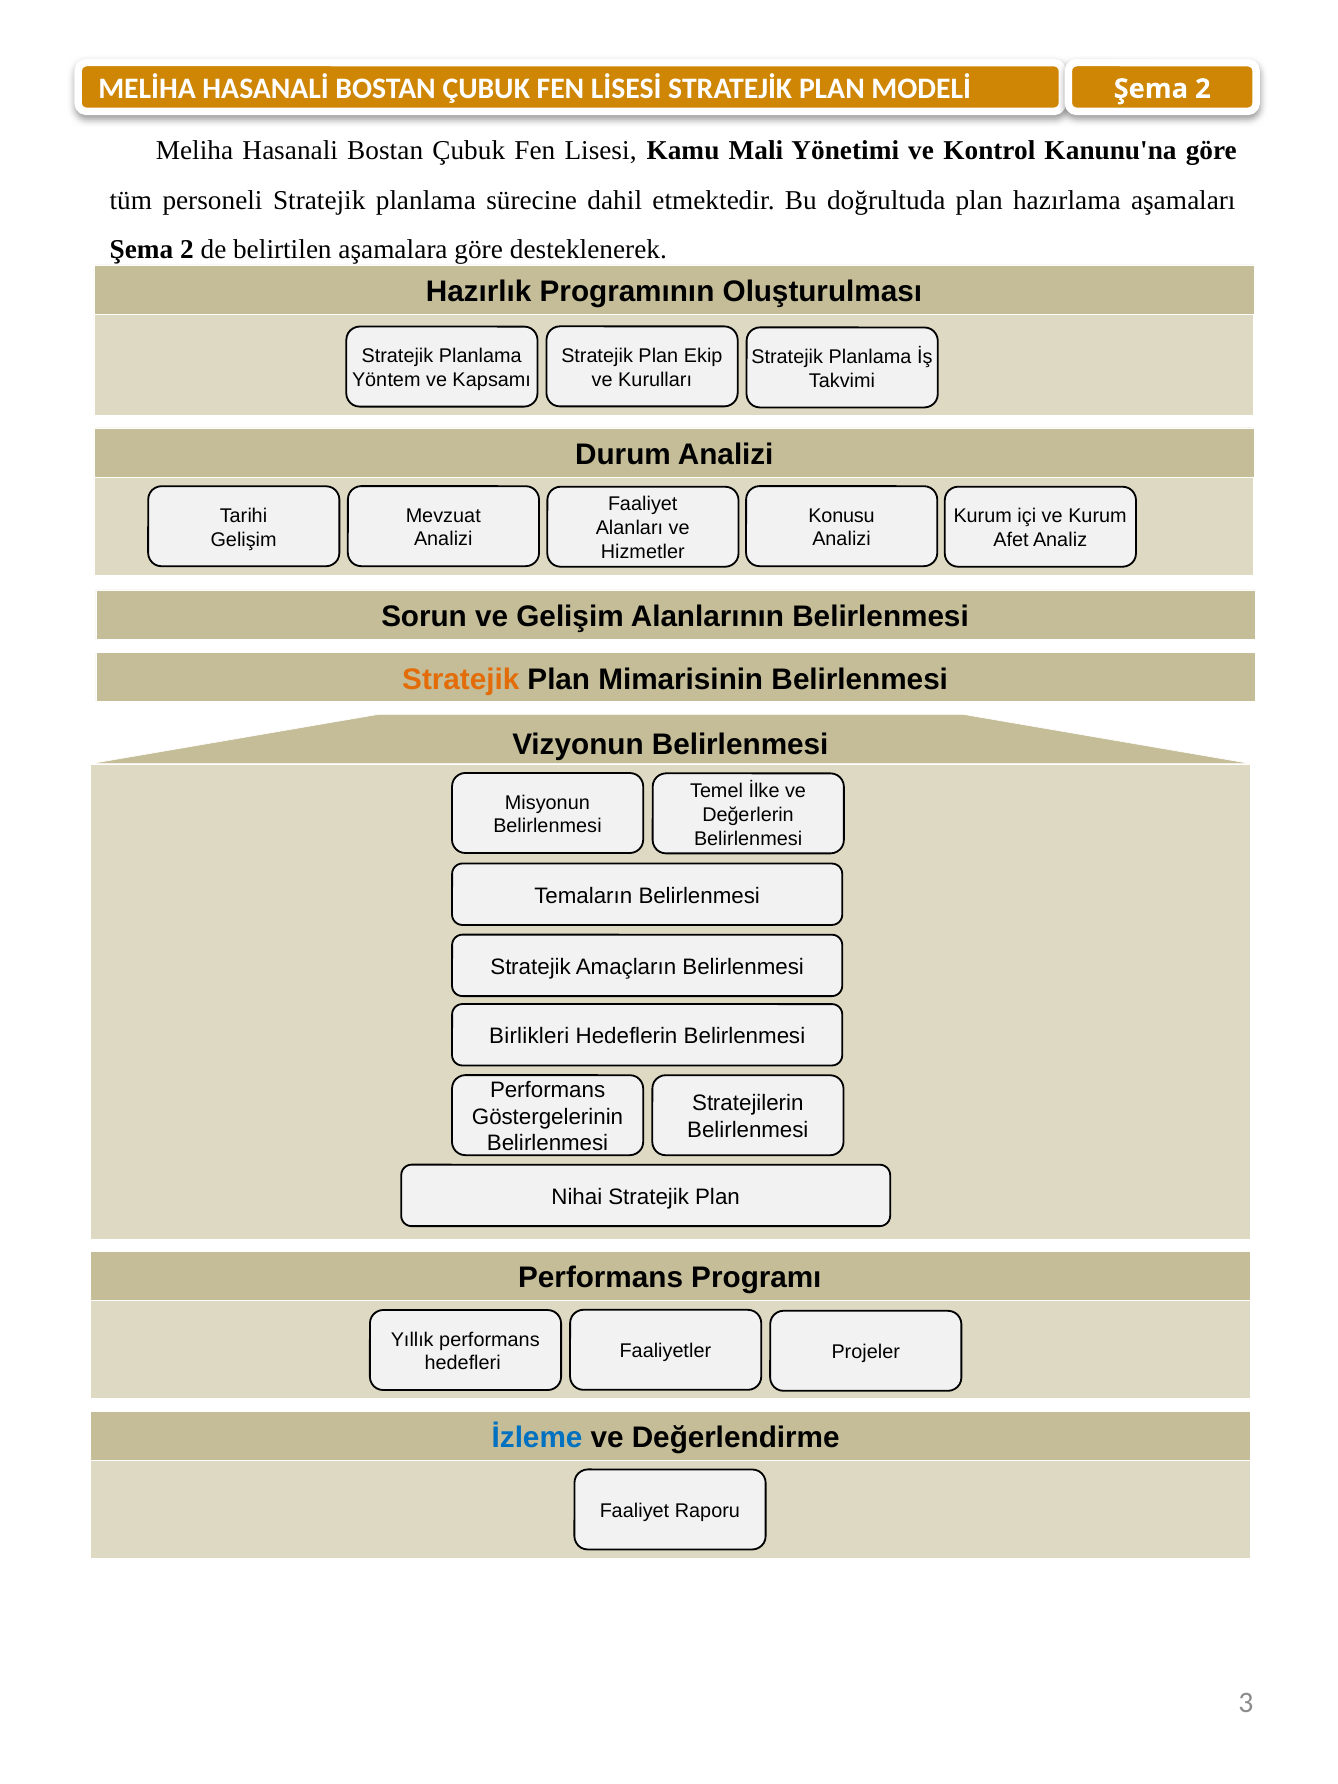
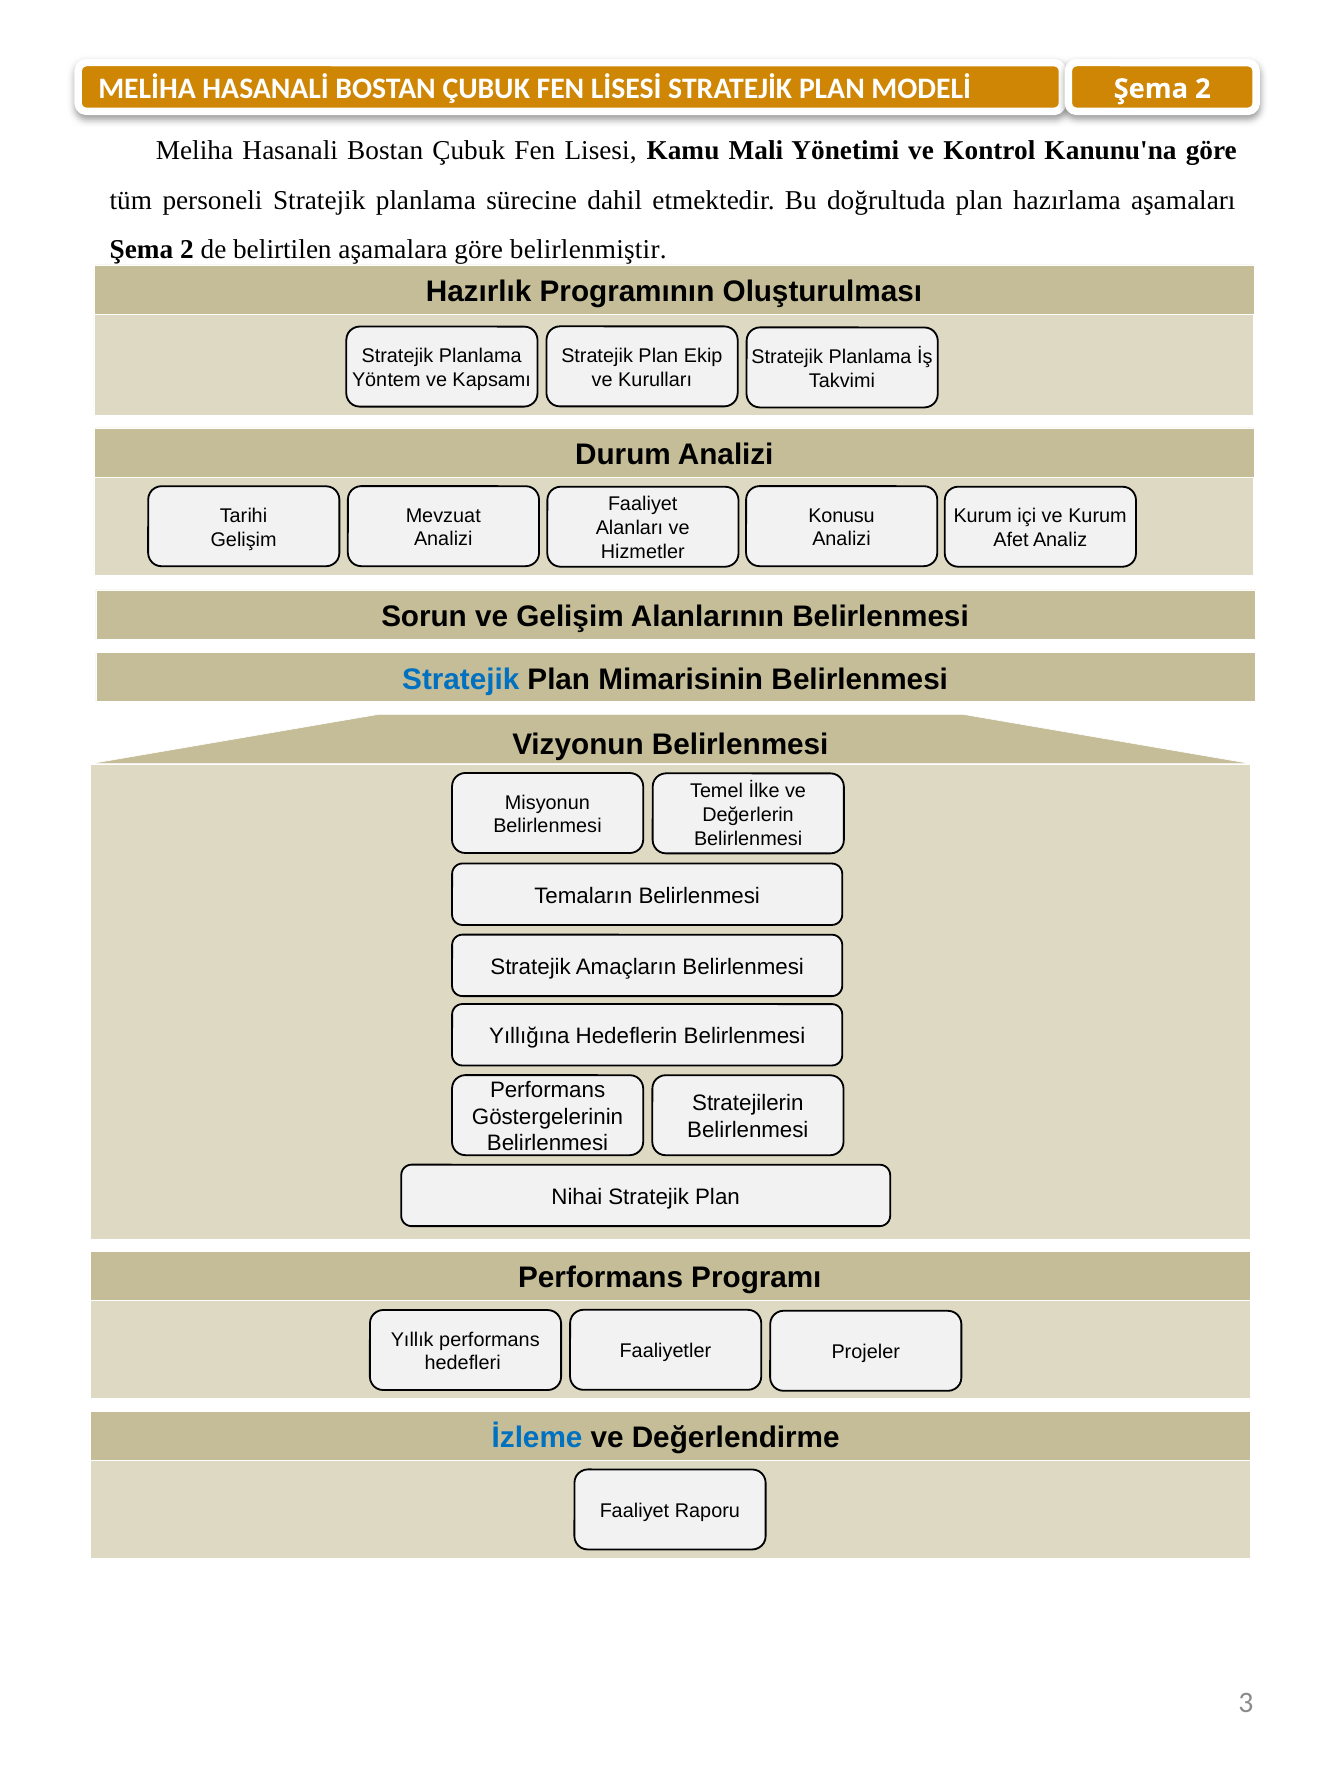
desteklenerek: desteklenerek -> belirlenmiştir
Stratejik at (461, 679) colour: orange -> blue
Birlikleri: Birlikleri -> Yıllığına
